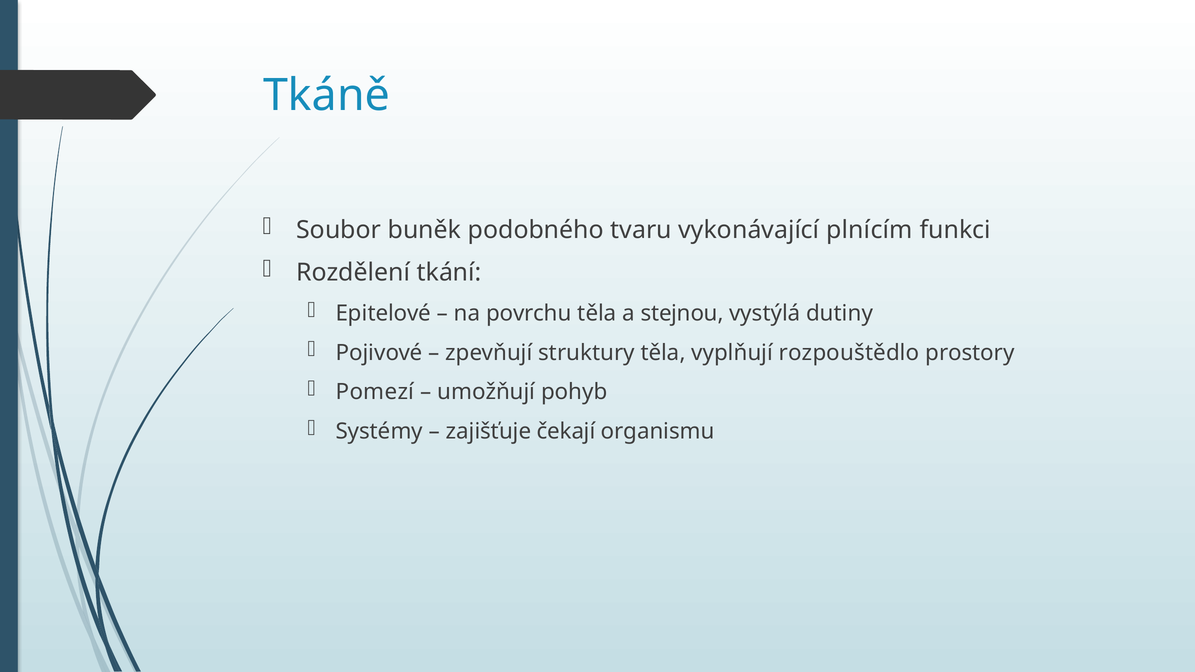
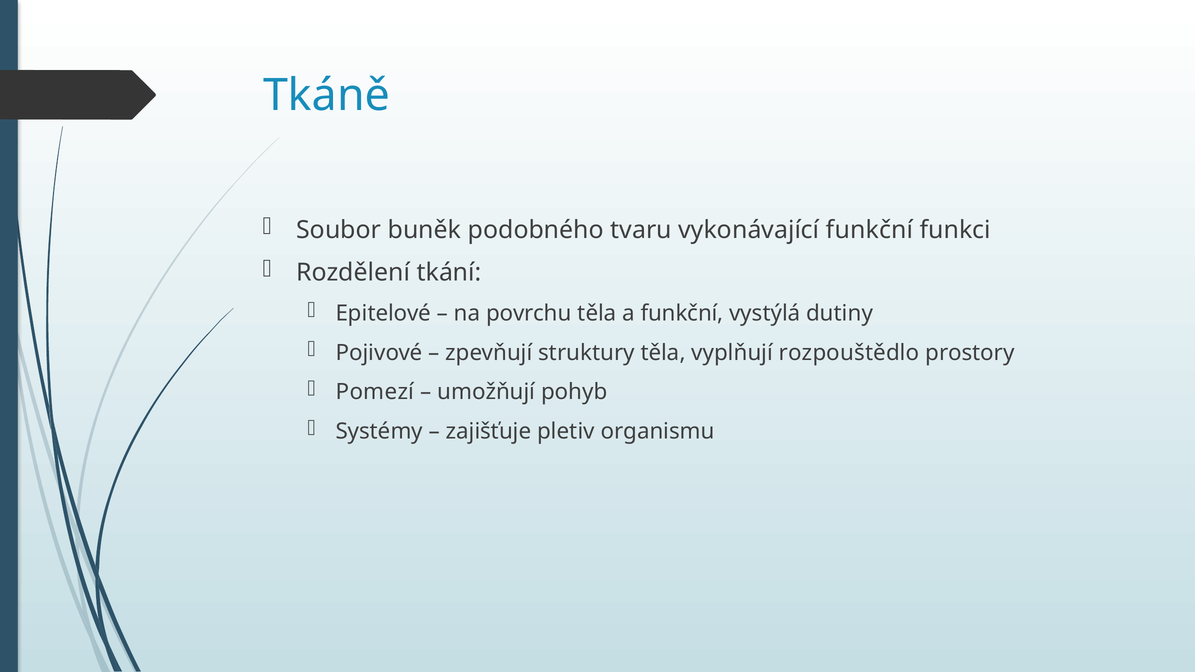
vykonávající plnícím: plnícím -> funkční
a stejnou: stejnou -> funkční
čekají: čekají -> pletiv
